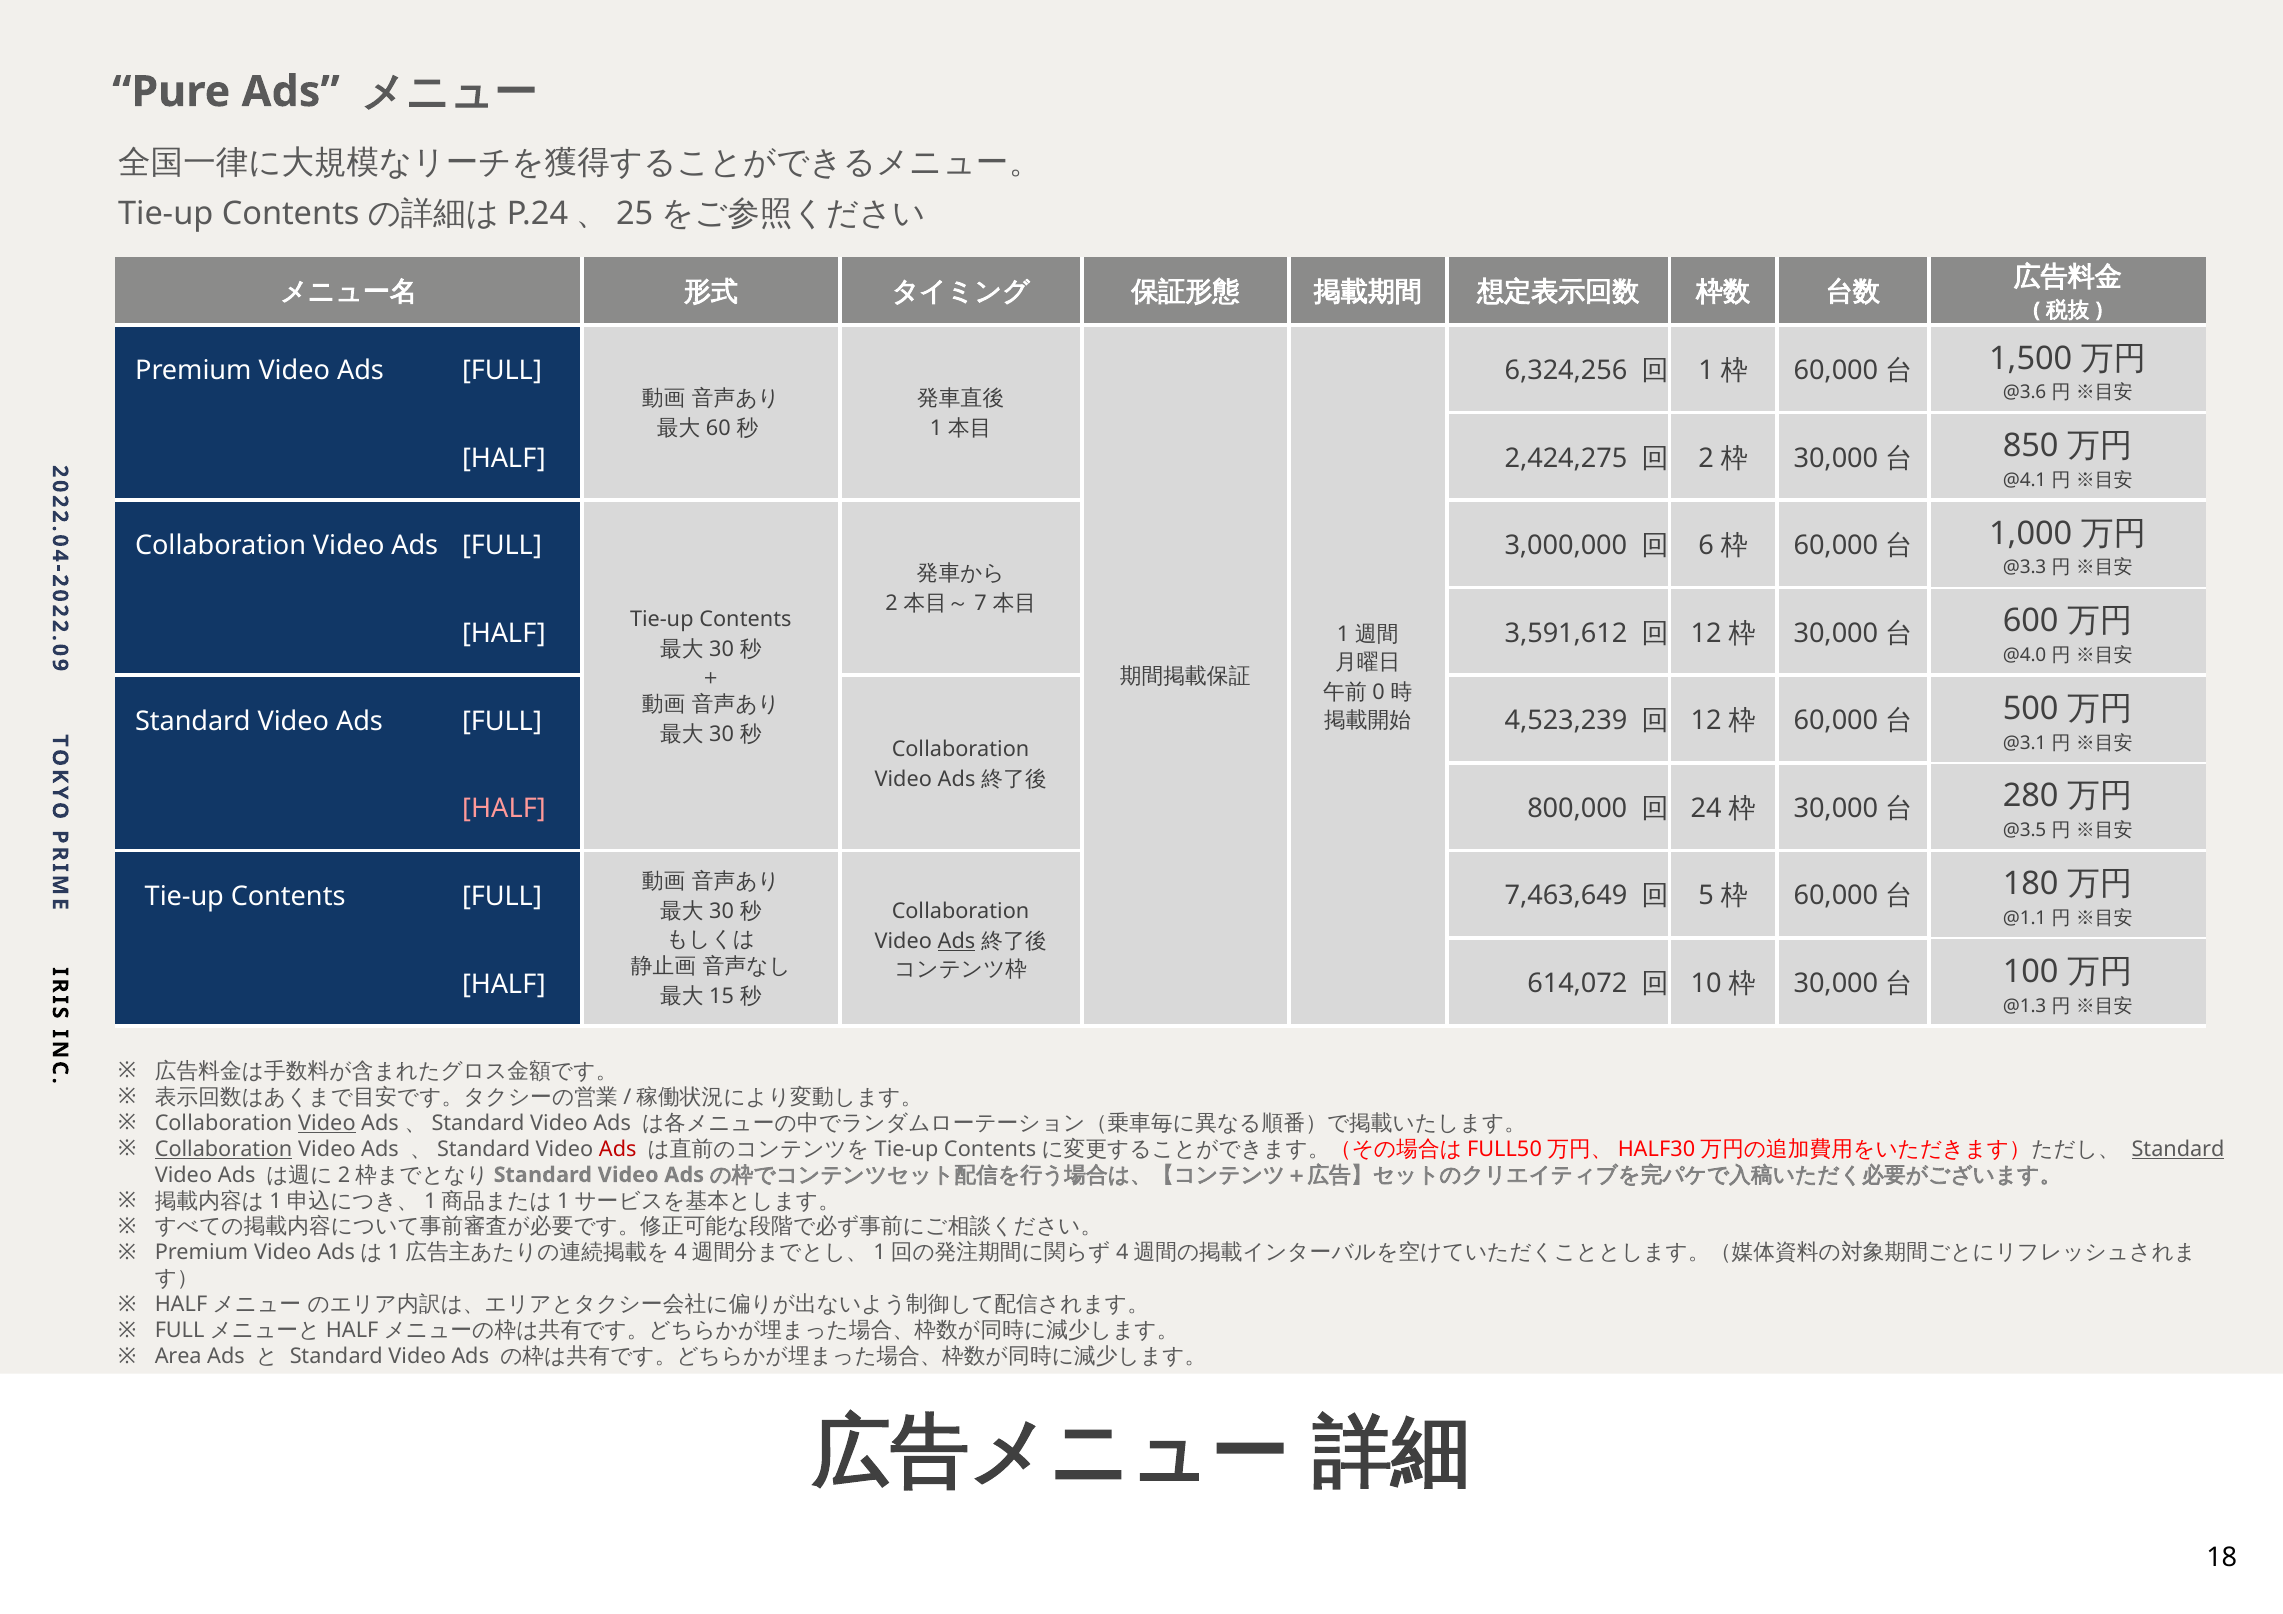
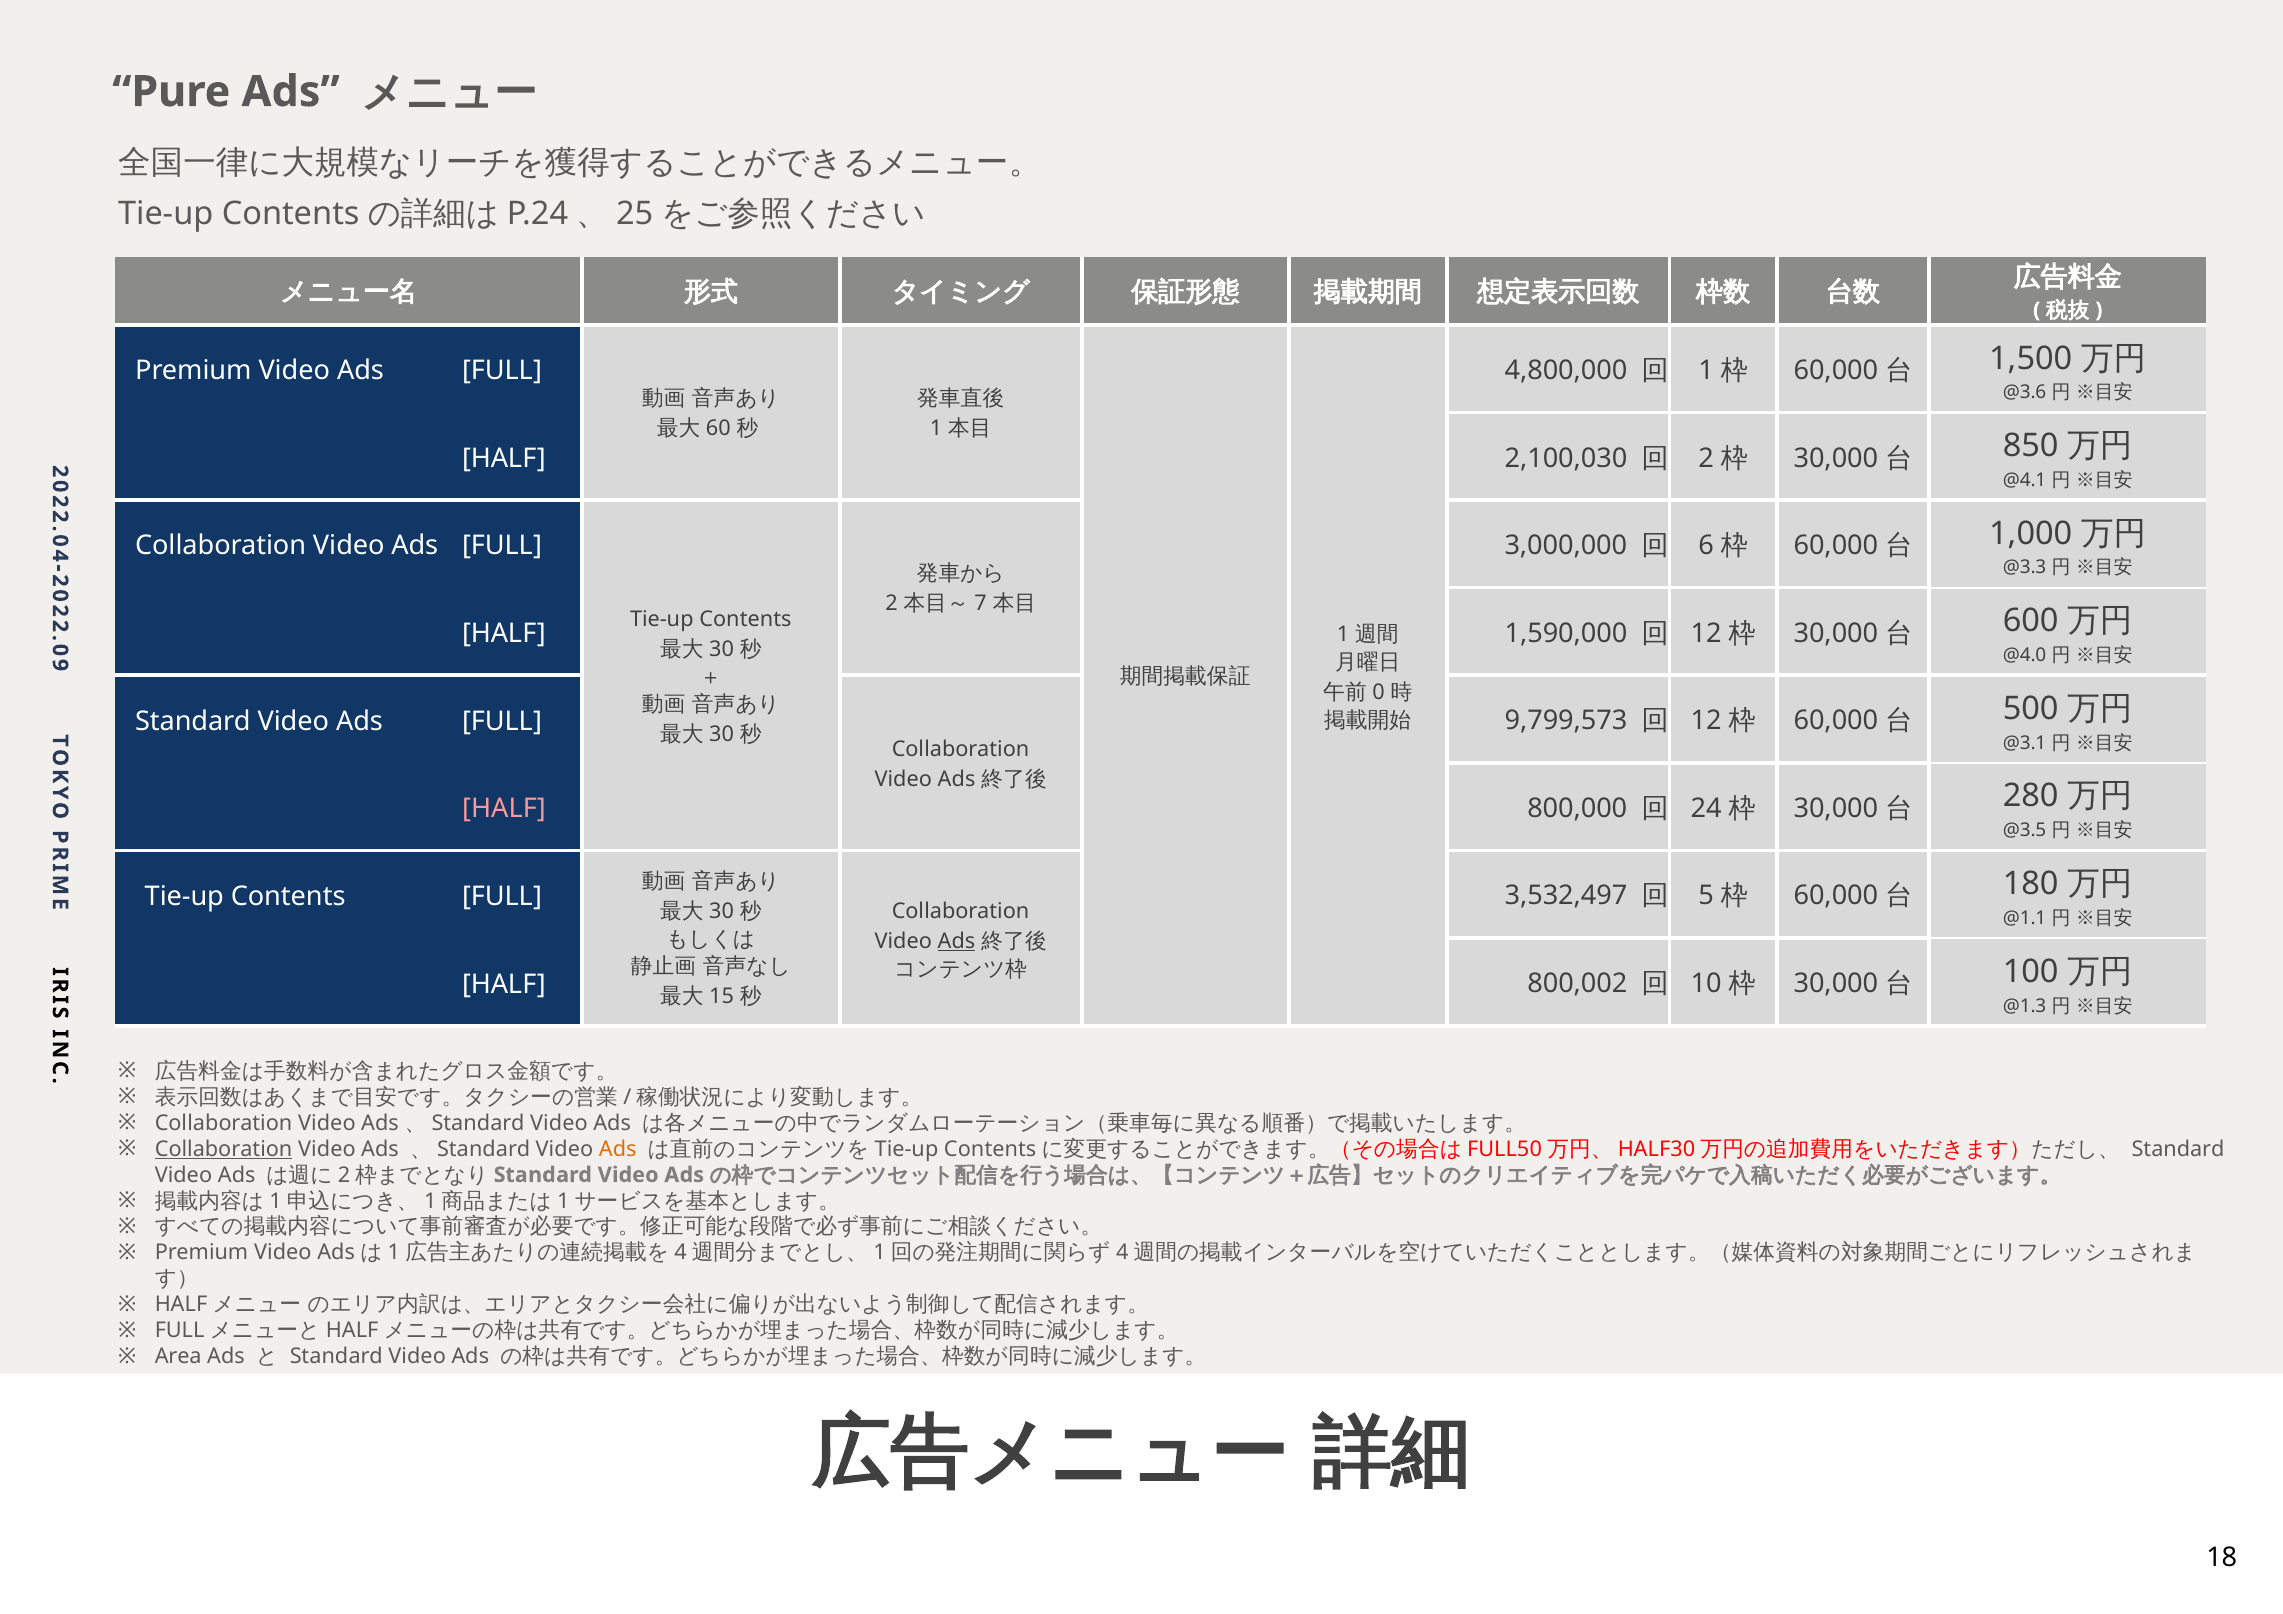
6,324,256: 6,324,256 -> 4,800,000
2,424,275: 2,424,275 -> 2,100,030
3,591,612: 3,591,612 -> 1,590,000
4,523,239: 4,523,239 -> 9,799,573
7,463,649: 7,463,649 -> 3,532,497
614,072: 614,072 -> 800,002
Video at (327, 1123) underline: present -> none
Ads at (618, 1149) colour: red -> orange
Standard at (2178, 1149) underline: present -> none
